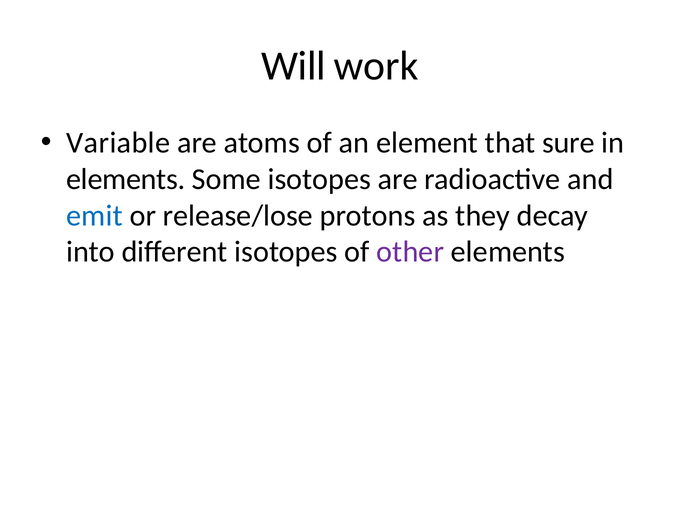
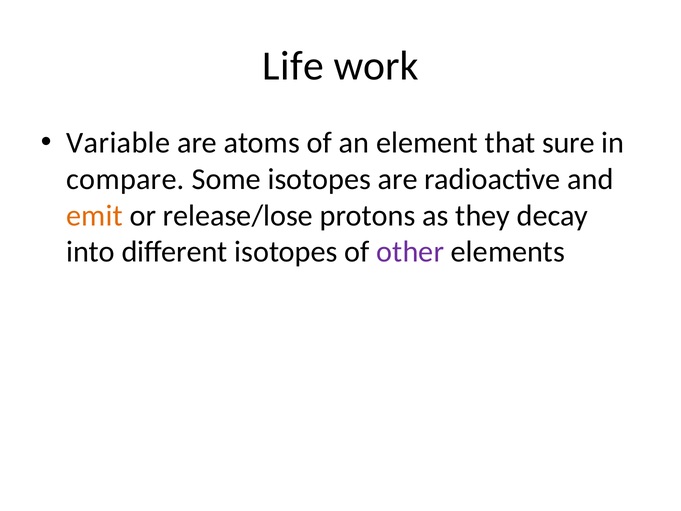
Will: Will -> Life
elements at (126, 179): elements -> compare
emit colour: blue -> orange
